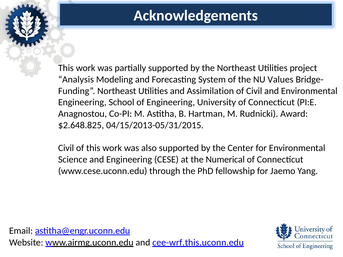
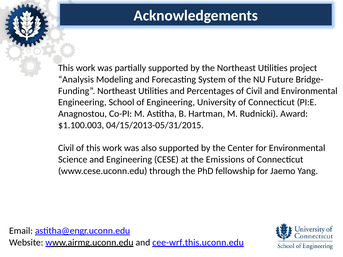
Values: Values -> Future
Assimilation: Assimilation -> Percentages
$2.648.825: $2.648.825 -> $1.100.003
Numerical: Numerical -> Emissions
